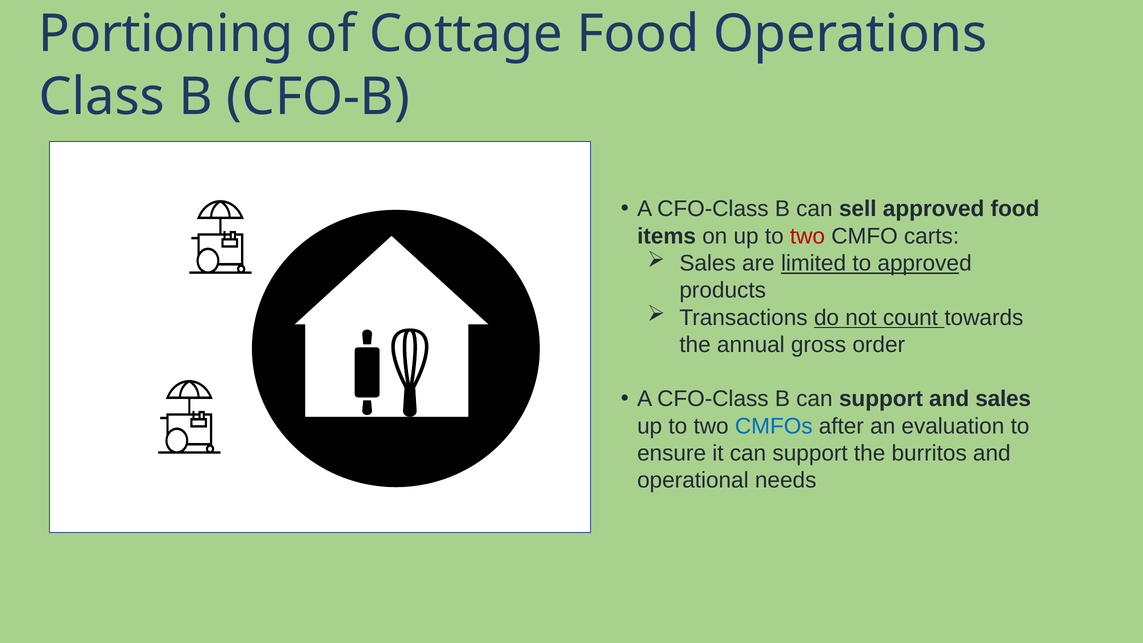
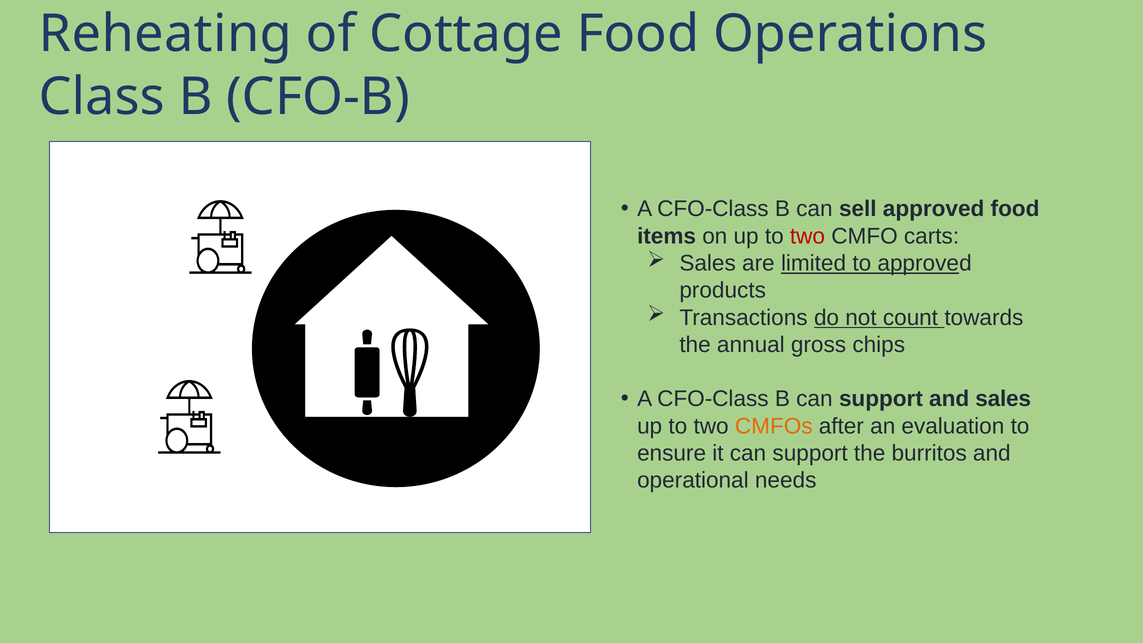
Portioning: Portioning -> Reheating
order: order -> chips
CMFOs colour: blue -> orange
